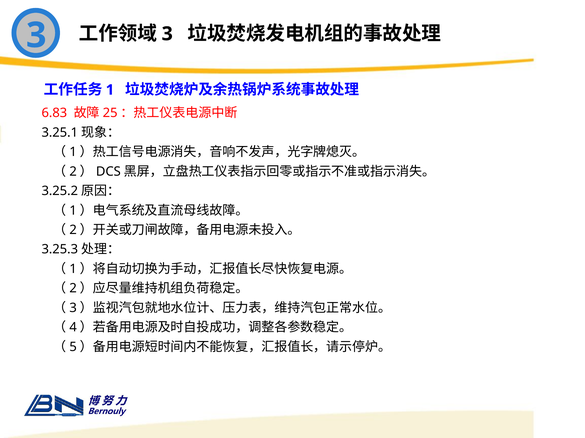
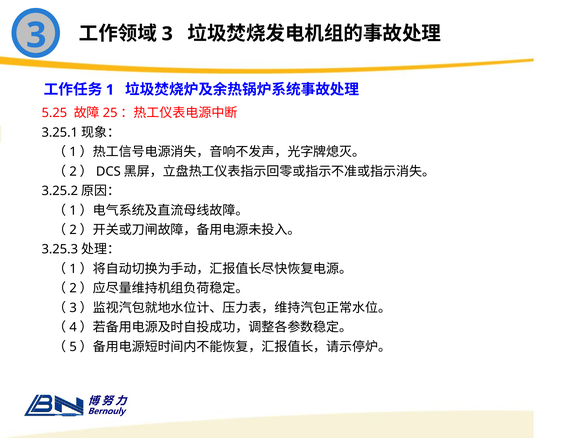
6.83: 6.83 -> 5.25
